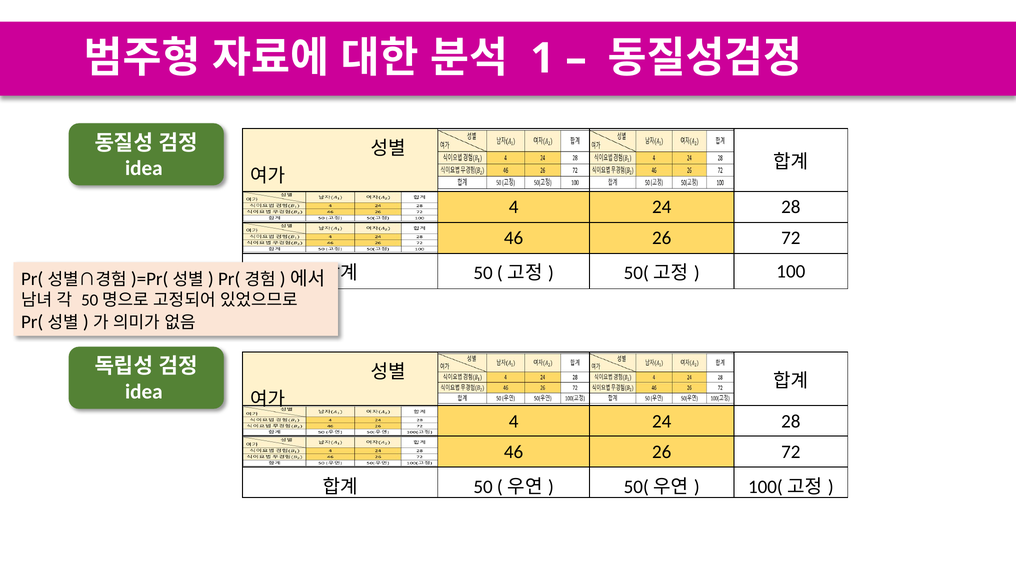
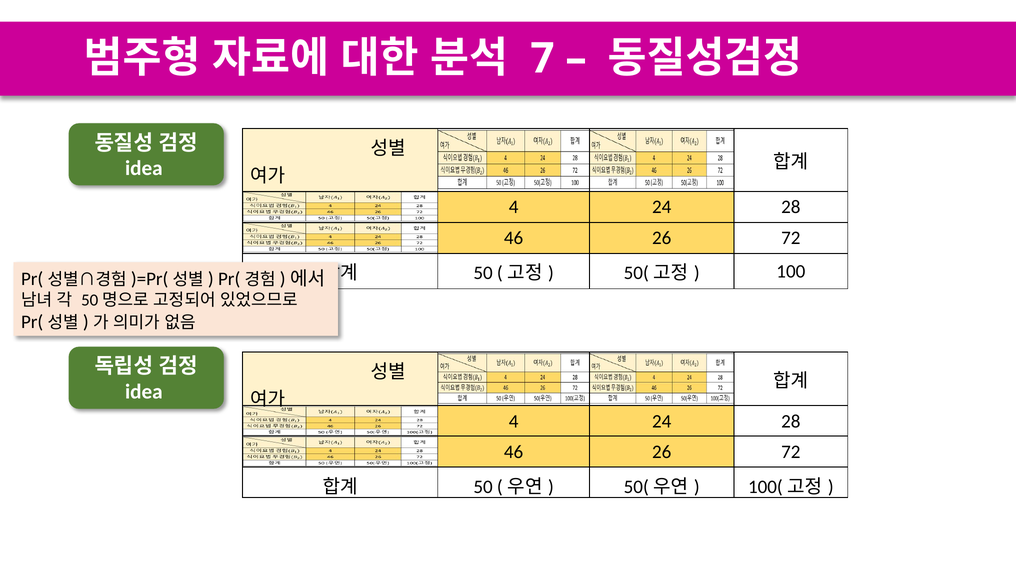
1: 1 -> 7
